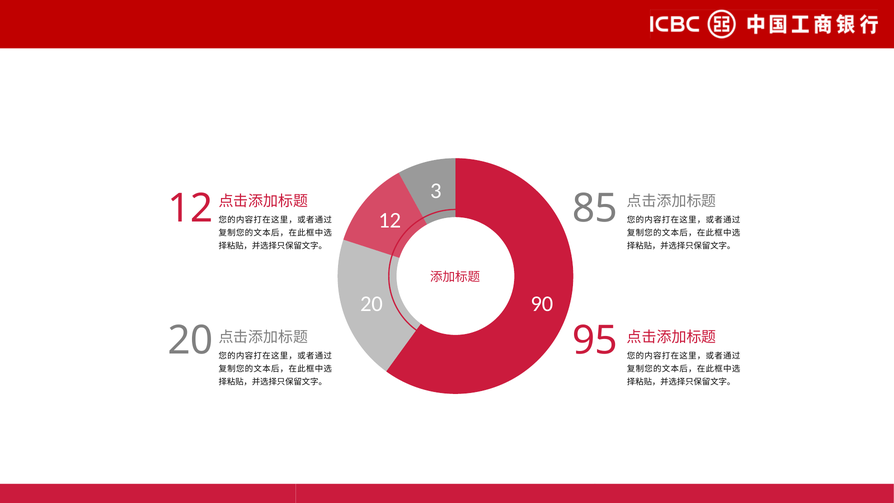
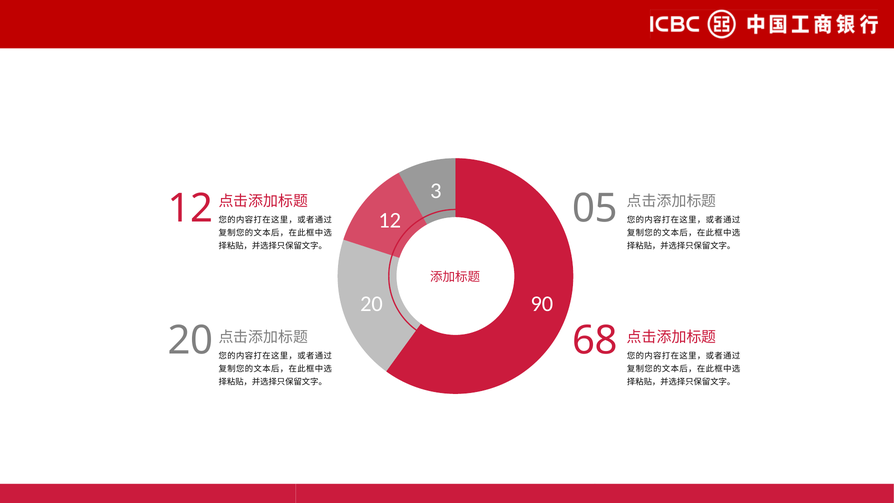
85: 85 -> 05
95: 95 -> 68
